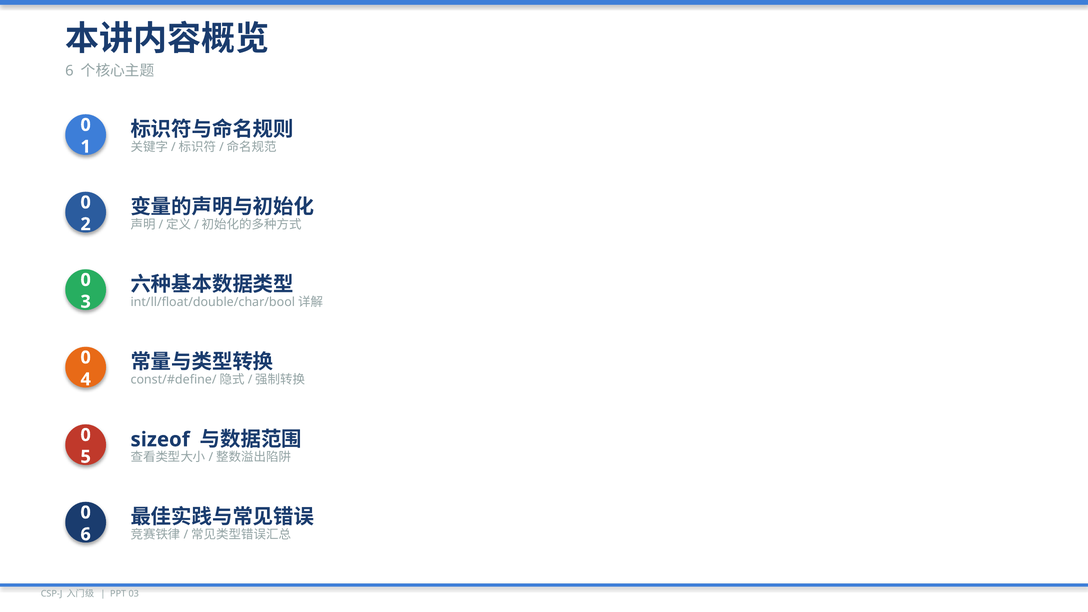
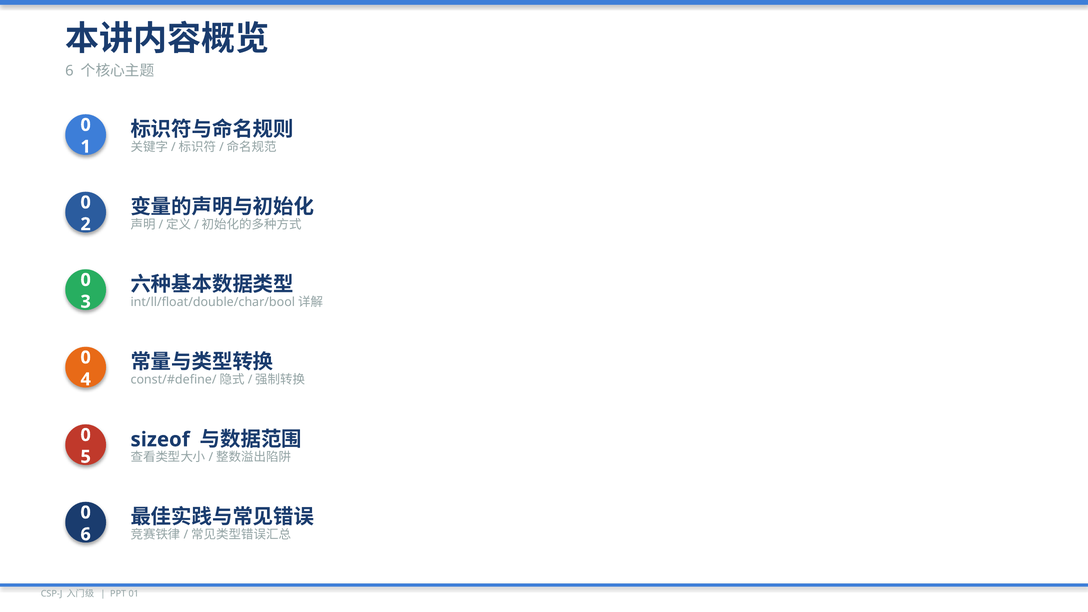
03: 03 -> 01
